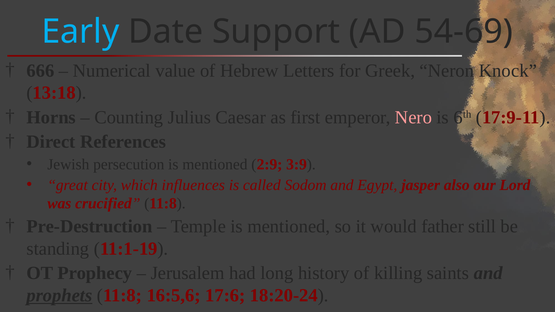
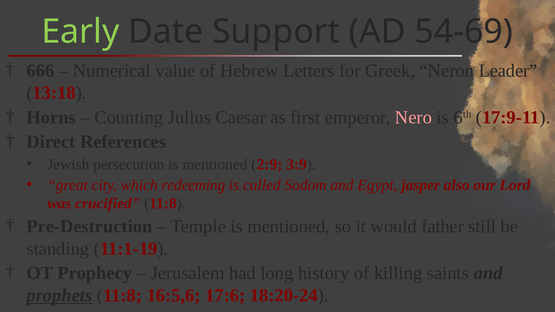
Early colour: light blue -> light green
Knock: Knock -> Leader
influences: influences -> redeeming
